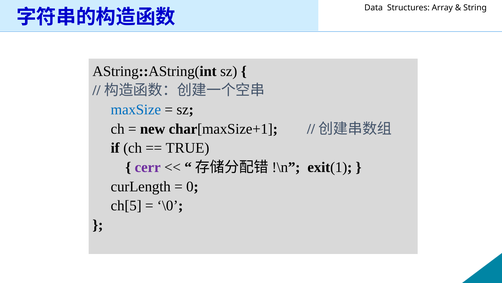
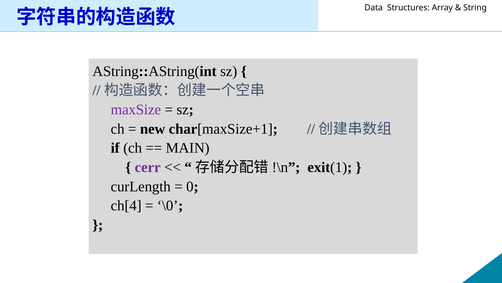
maxSize colour: blue -> purple
TRUE: TRUE -> MAIN
ch[5: ch[5 -> ch[4
